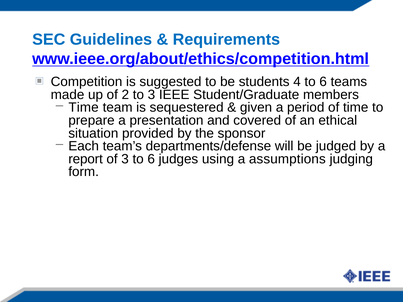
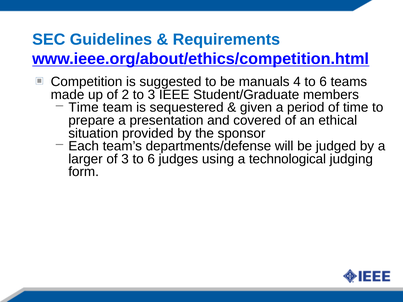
students: students -> manuals
report: report -> larger
assumptions: assumptions -> technological
